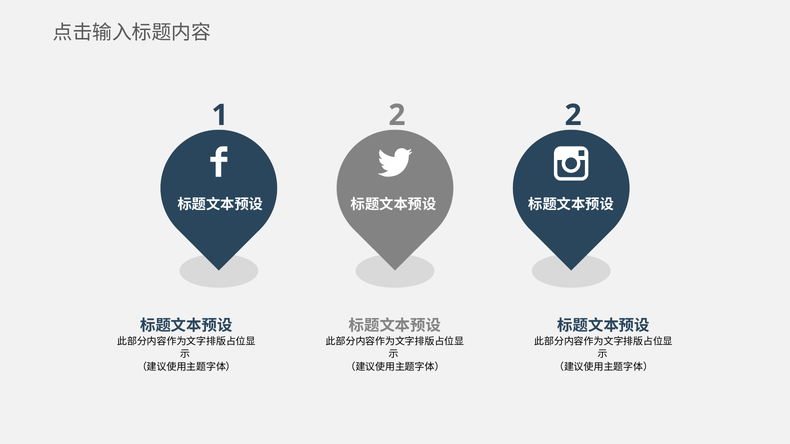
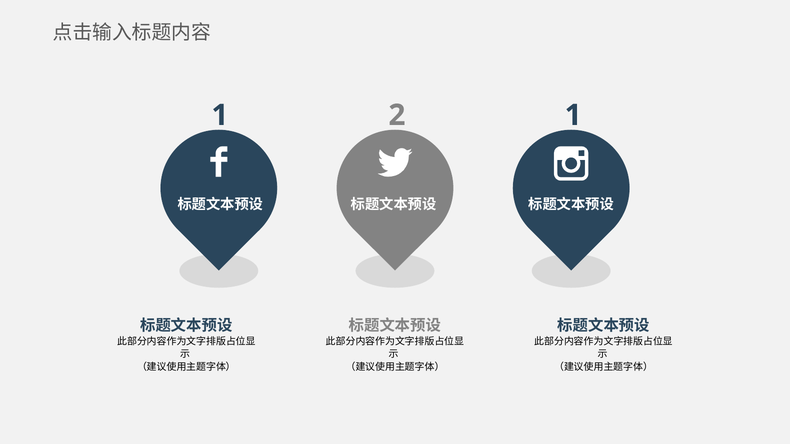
2 2: 2 -> 1
